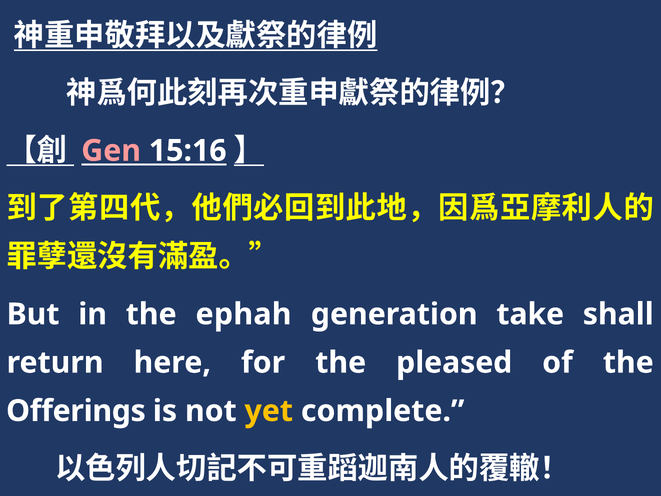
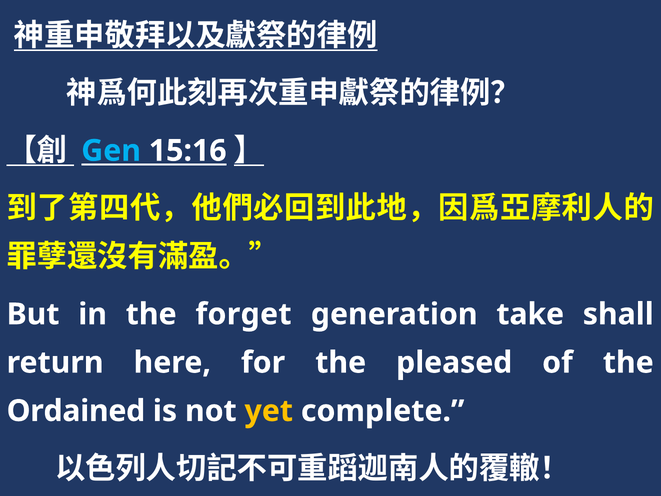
Gen colour: pink -> light blue
ephah: ephah -> forget
Offerings: Offerings -> Ordained
